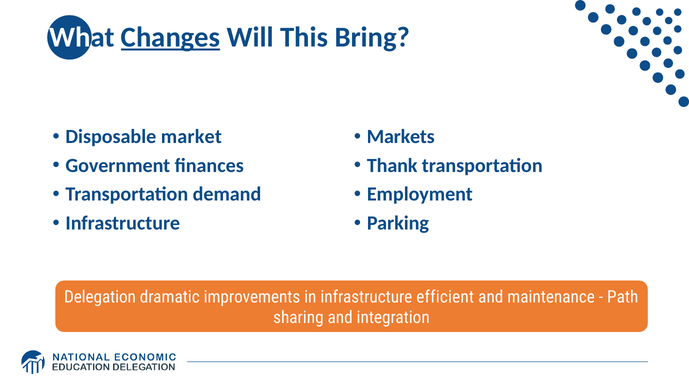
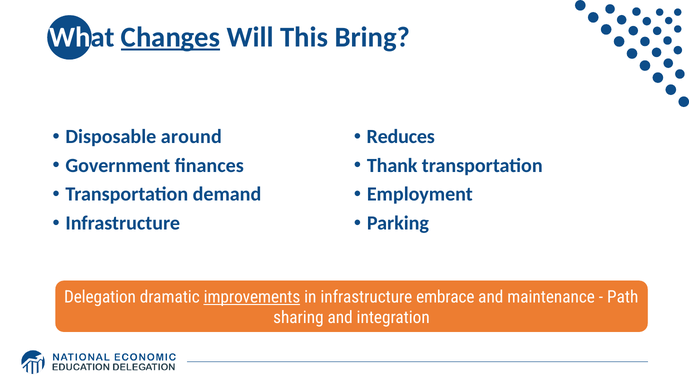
market: market -> around
Markets: Markets -> Reduces
improvements underline: none -> present
efficient: efficient -> embrace
